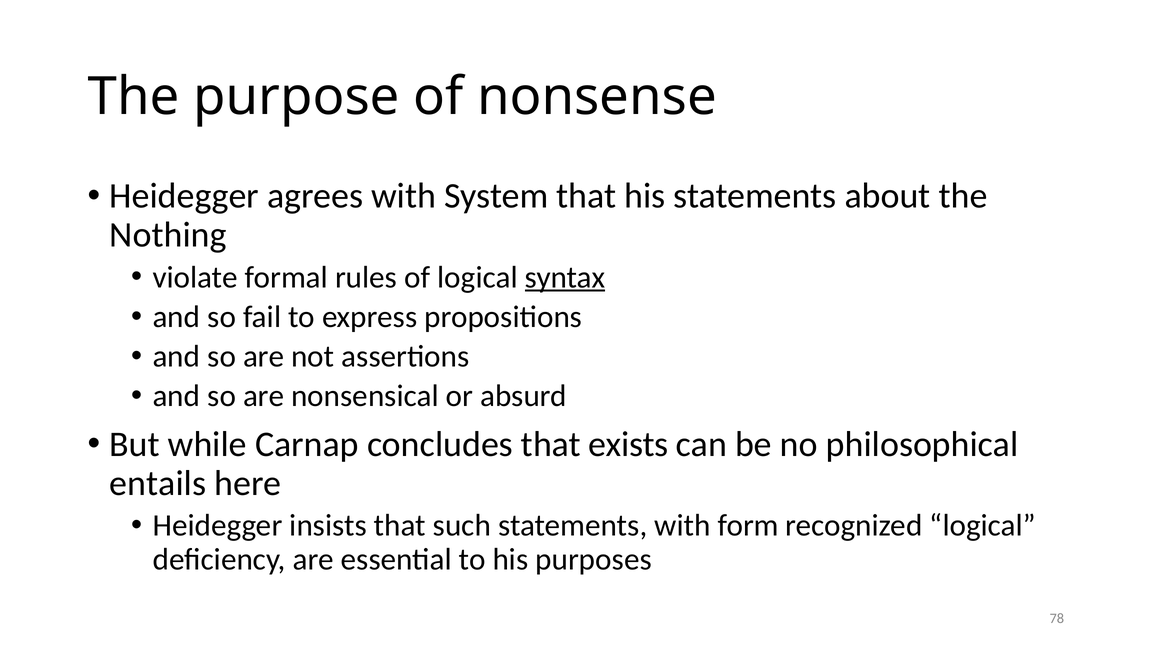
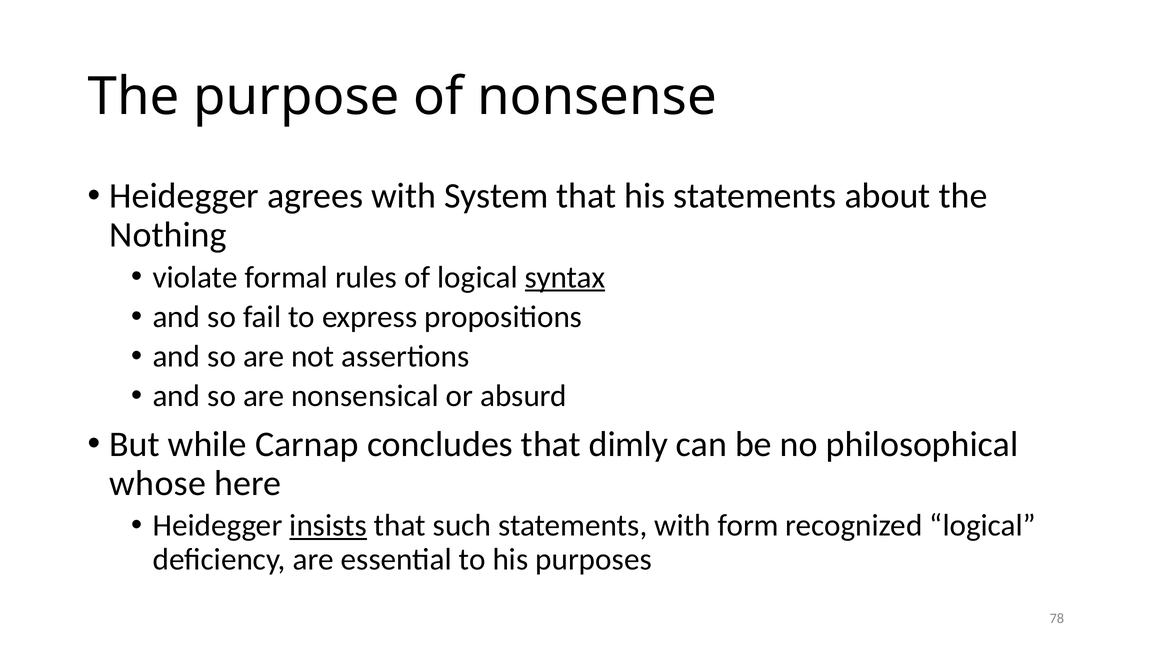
exists: exists -> dimly
entails: entails -> whose
insists underline: none -> present
